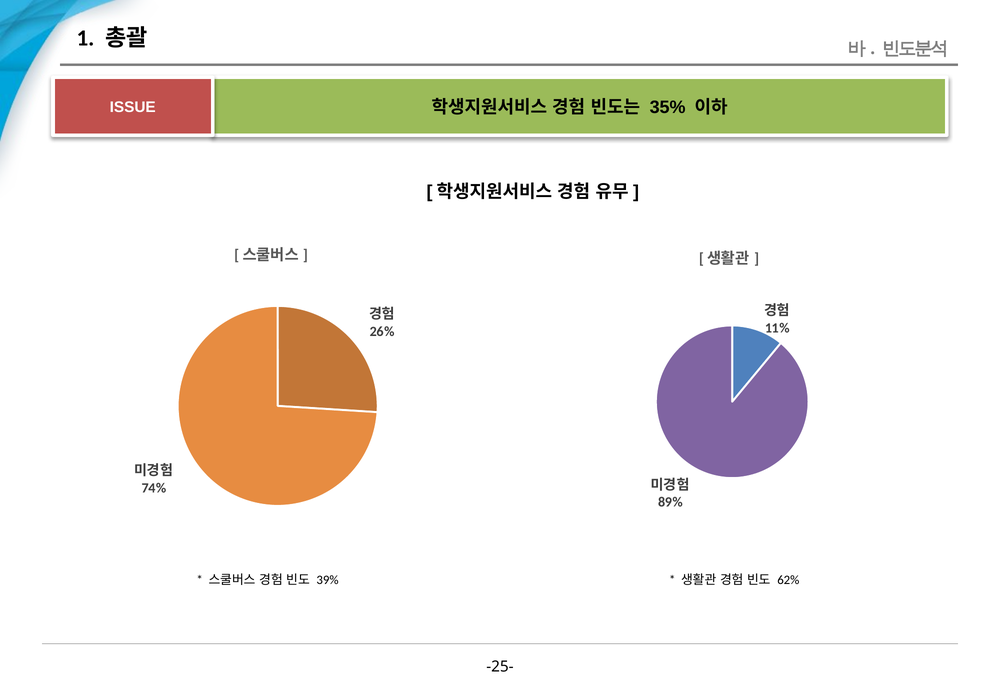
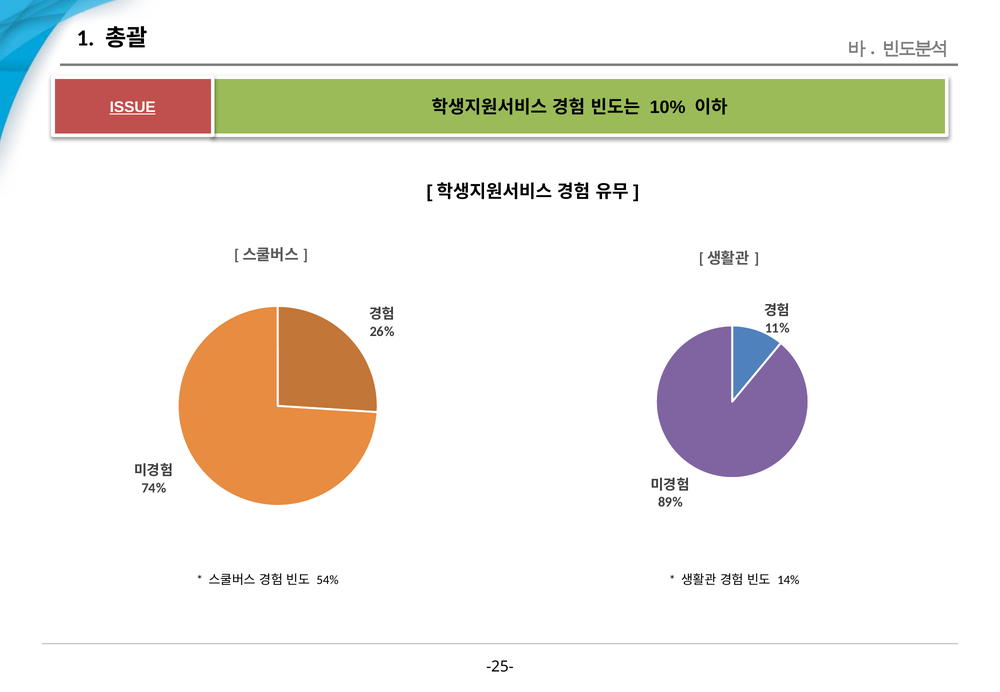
ISSUE underline: none -> present
35%: 35% -> 10%
39%: 39% -> 54%
62%: 62% -> 14%
